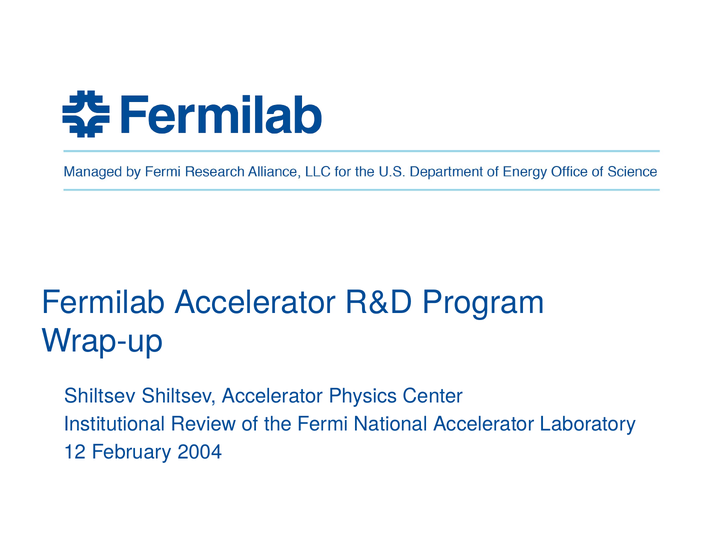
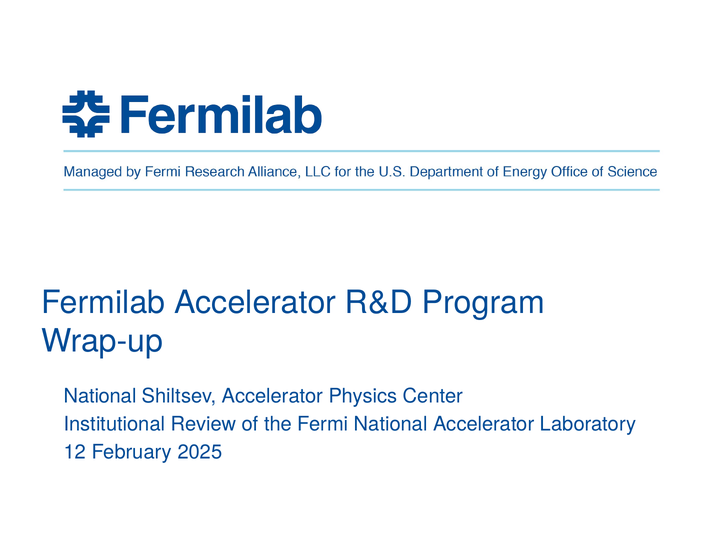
Shiltsev at (100, 396): Shiltsev -> National
2004: 2004 -> 2025
